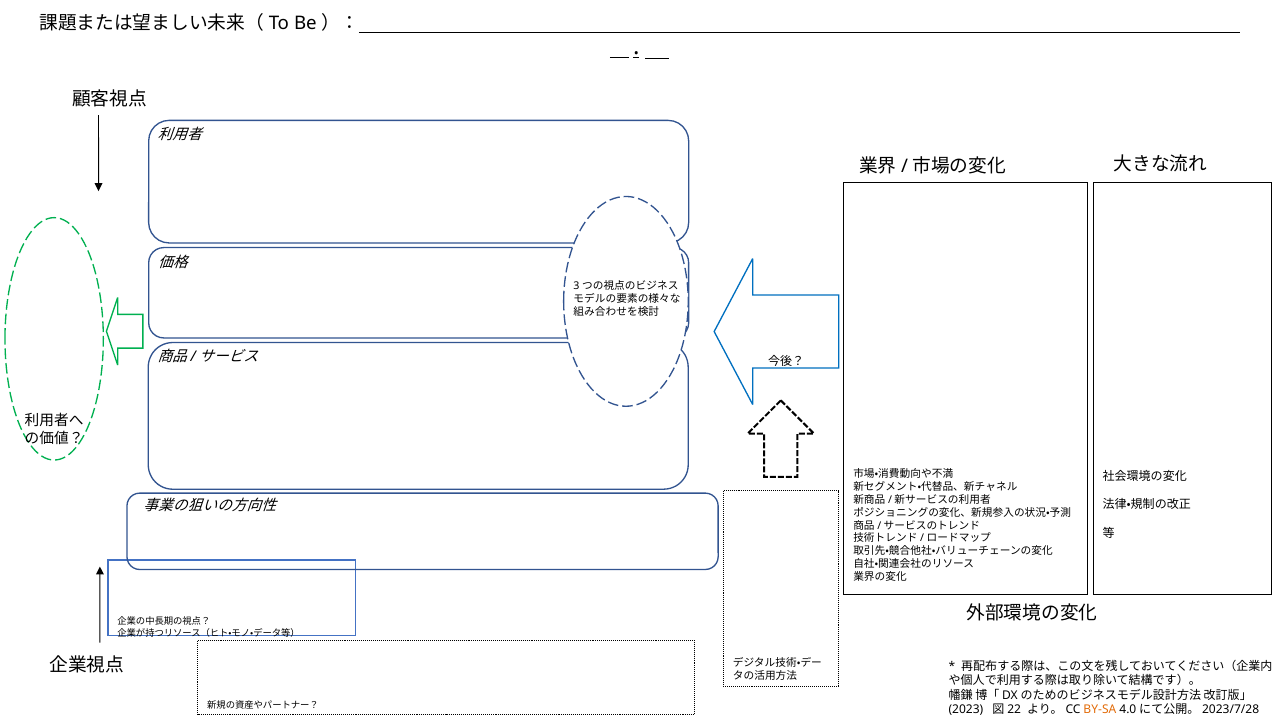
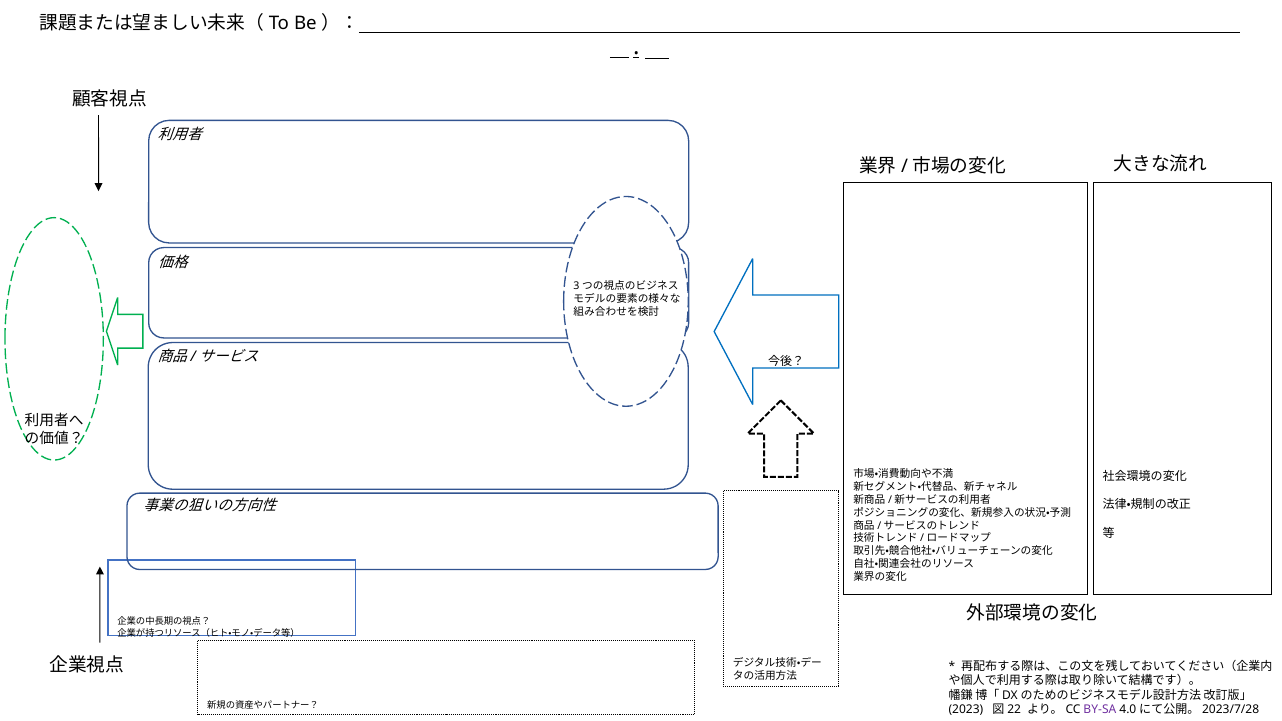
BY-SA colour: orange -> purple
